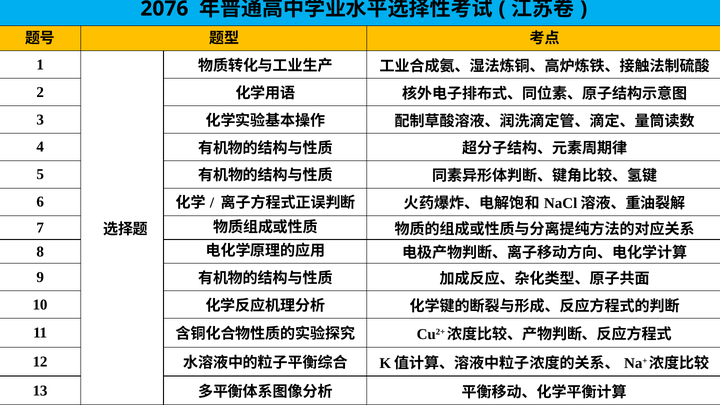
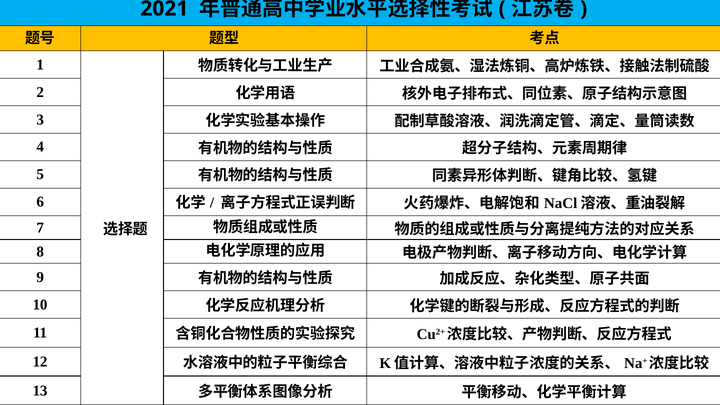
2076: 2076 -> 2021
